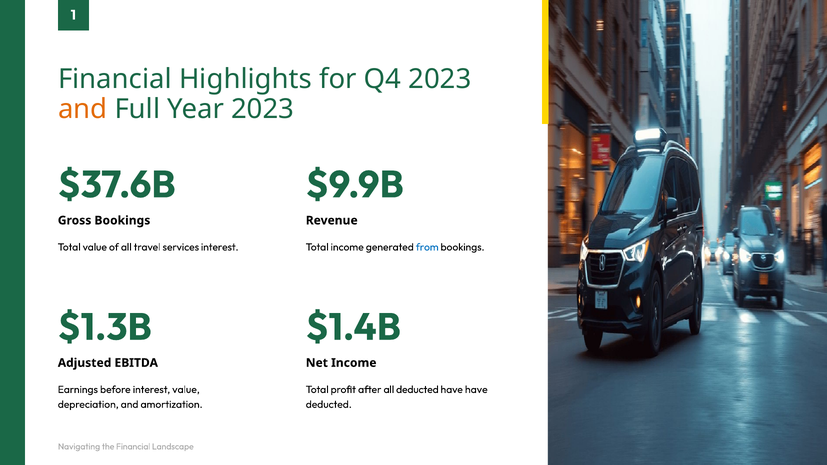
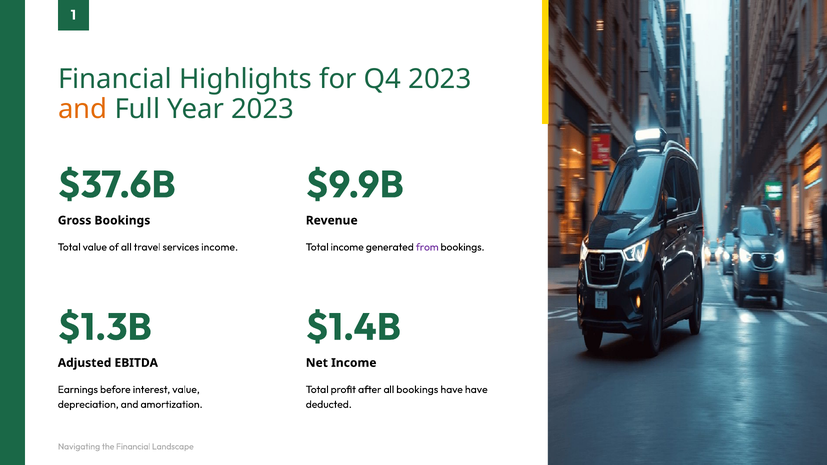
services interest: interest -> income
from colour: blue -> purple
all deducted: deducted -> bookings
